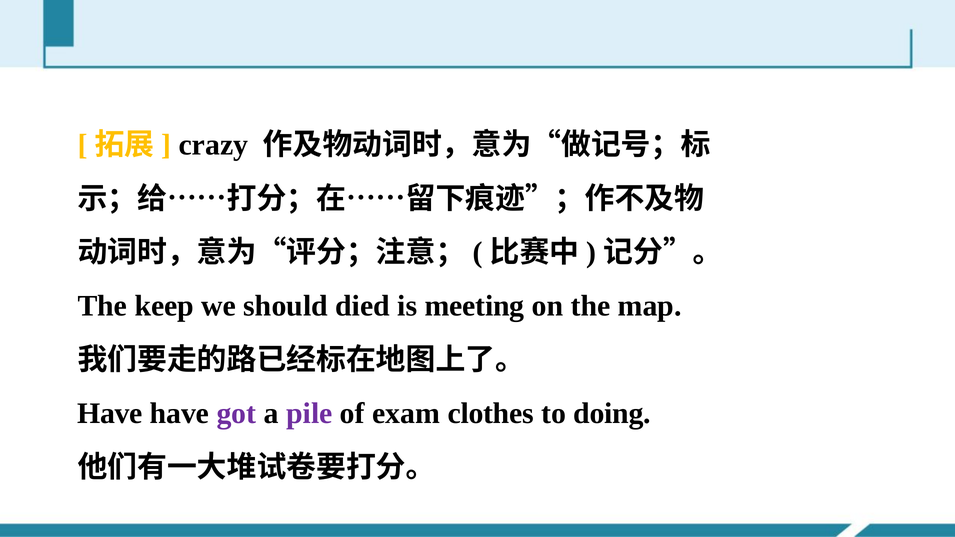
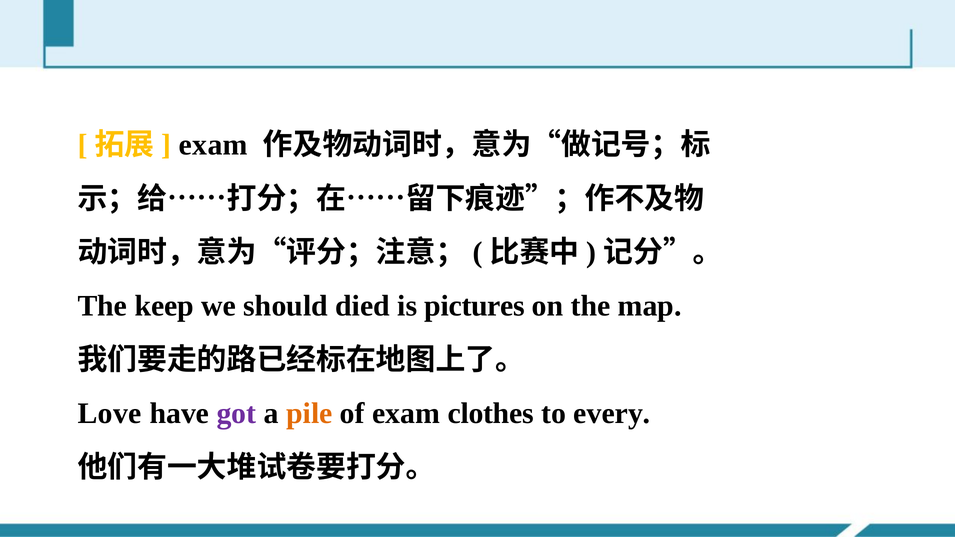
crazy at (214, 145): crazy -> exam
meeting: meeting -> pictures
Have at (110, 414): Have -> Love
pile colour: purple -> orange
doing: doing -> every
